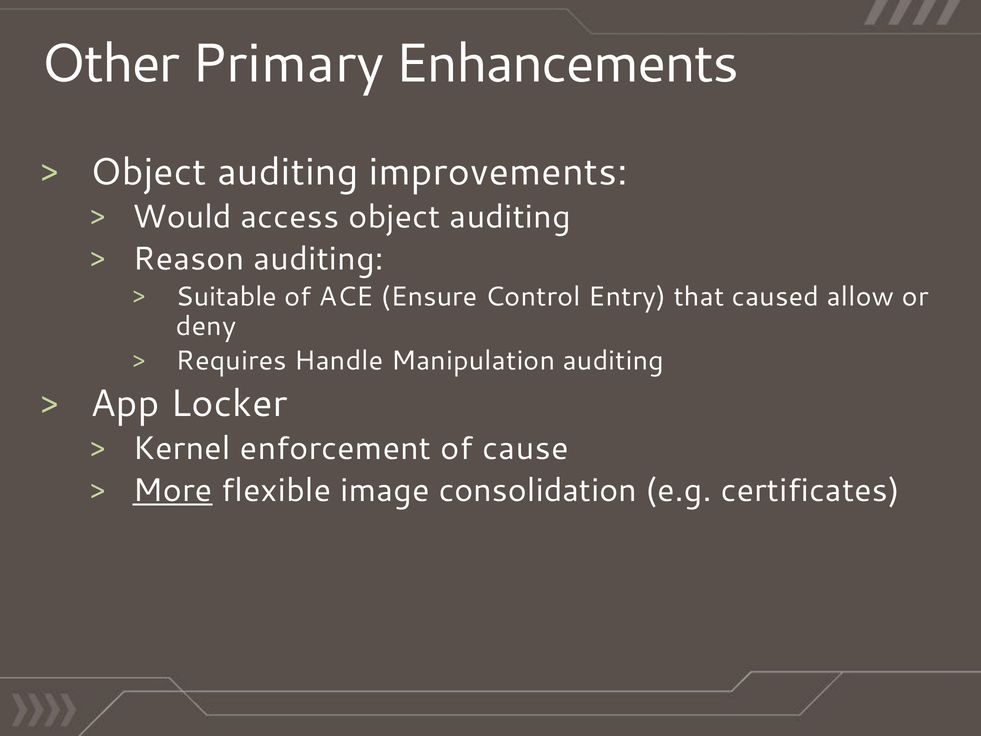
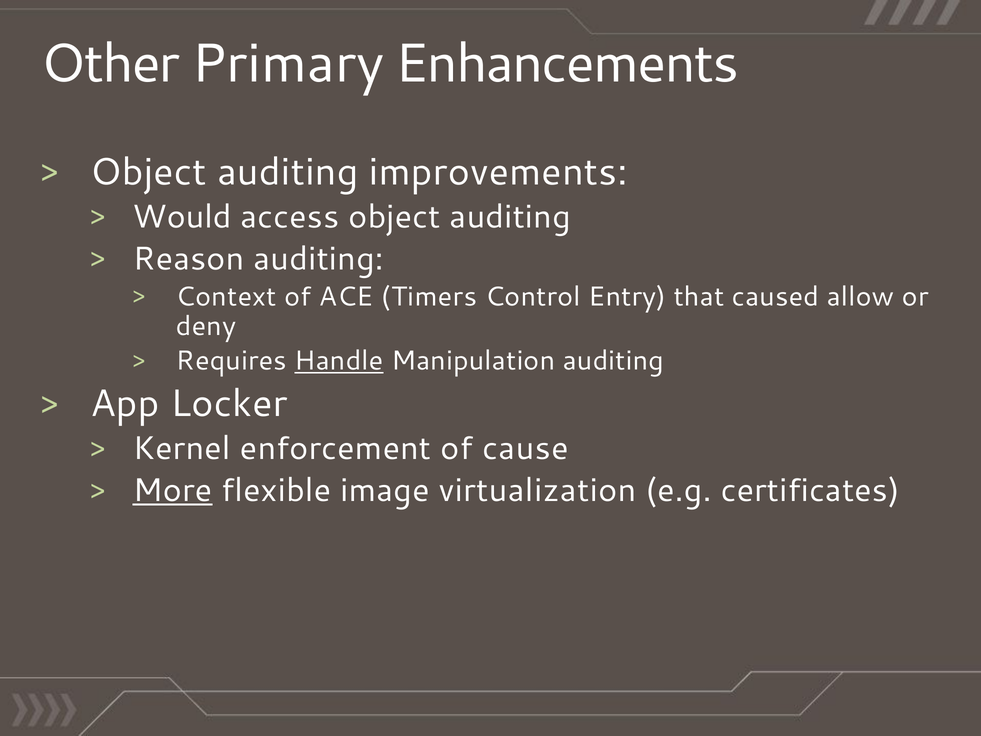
Suitable: Suitable -> Context
Ensure: Ensure -> Timers
Handle underline: none -> present
consolidation: consolidation -> virtualization
